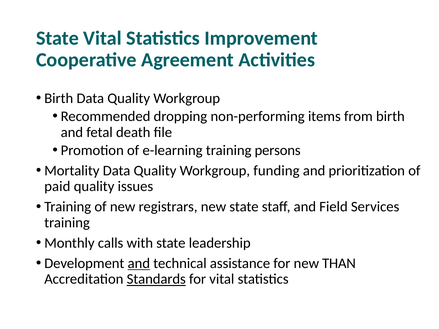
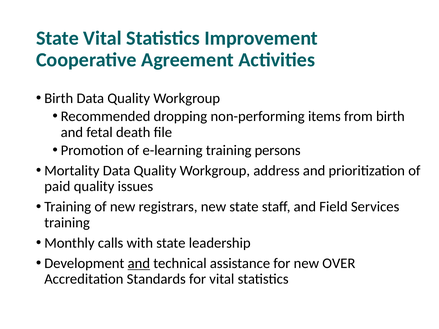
funding: funding -> address
THAN: THAN -> OVER
Standards underline: present -> none
